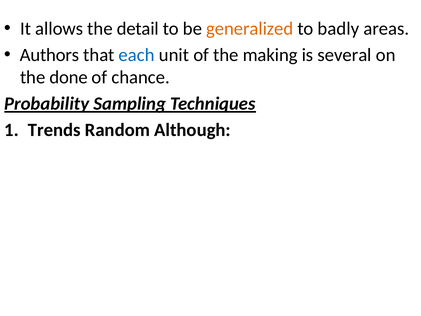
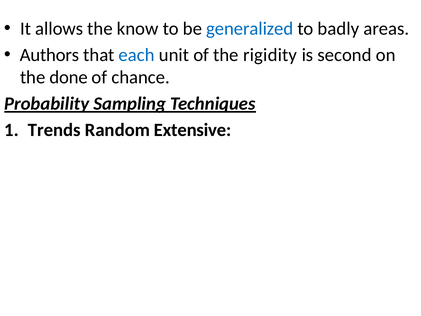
detail: detail -> know
generalized colour: orange -> blue
making: making -> rigidity
several: several -> second
Although: Although -> Extensive
